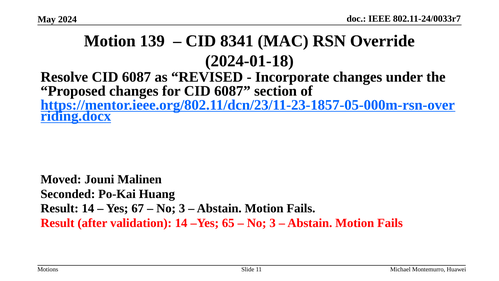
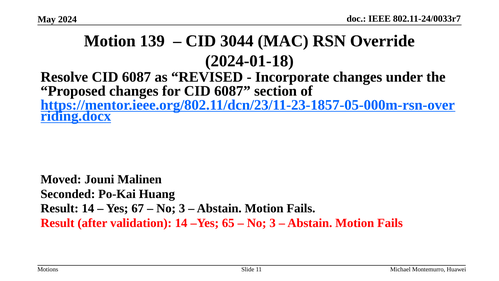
8341: 8341 -> 3044
